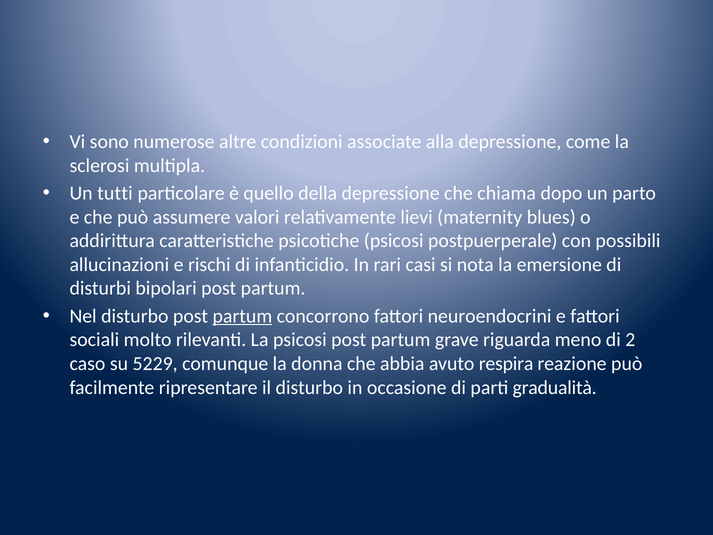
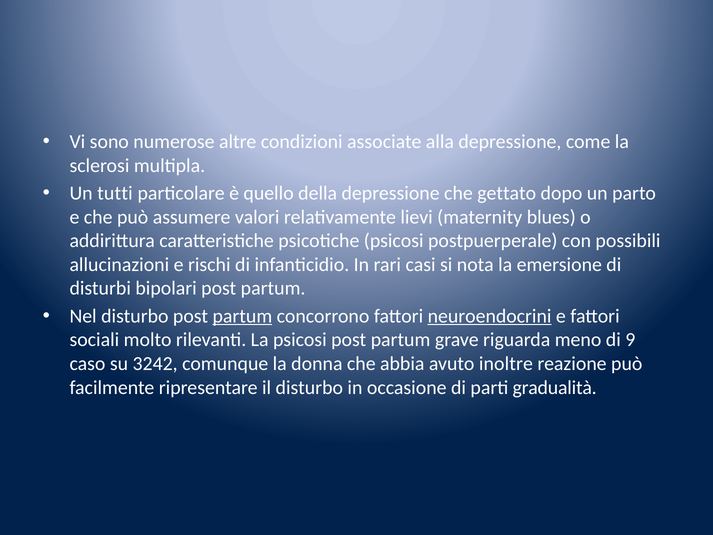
chiama: chiama -> gettato
neuroendocrini underline: none -> present
2: 2 -> 9
5229: 5229 -> 3242
respira: respira -> inoltre
